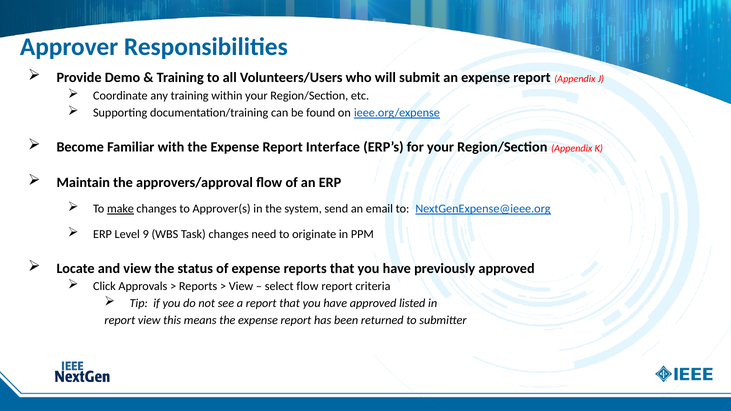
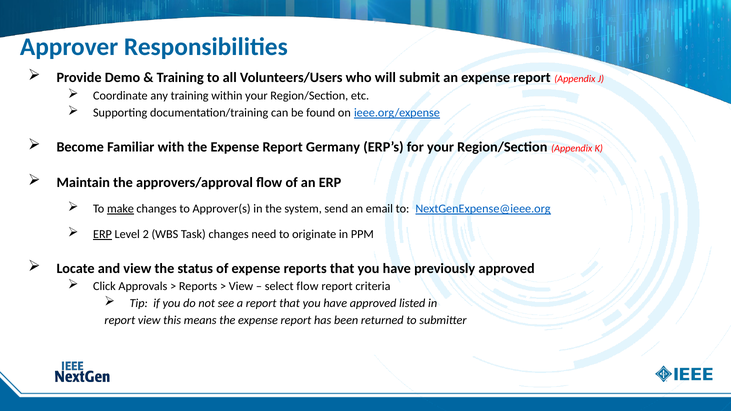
Interface: Interface -> Germany
ERP at (102, 234) underline: none -> present
9: 9 -> 2
